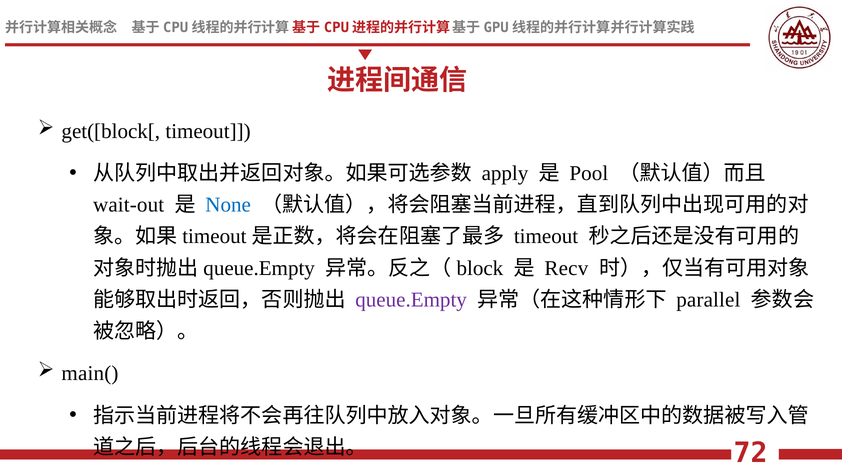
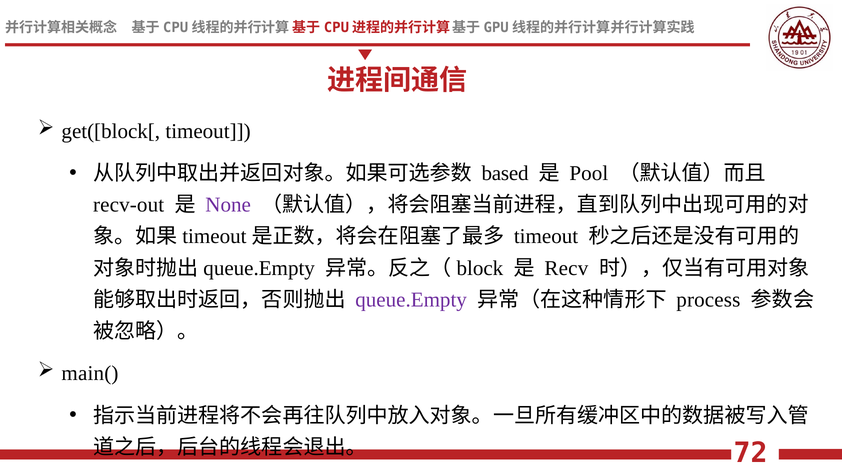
apply: apply -> based
wait-out: wait-out -> recv-out
None colour: blue -> purple
parallel: parallel -> process
